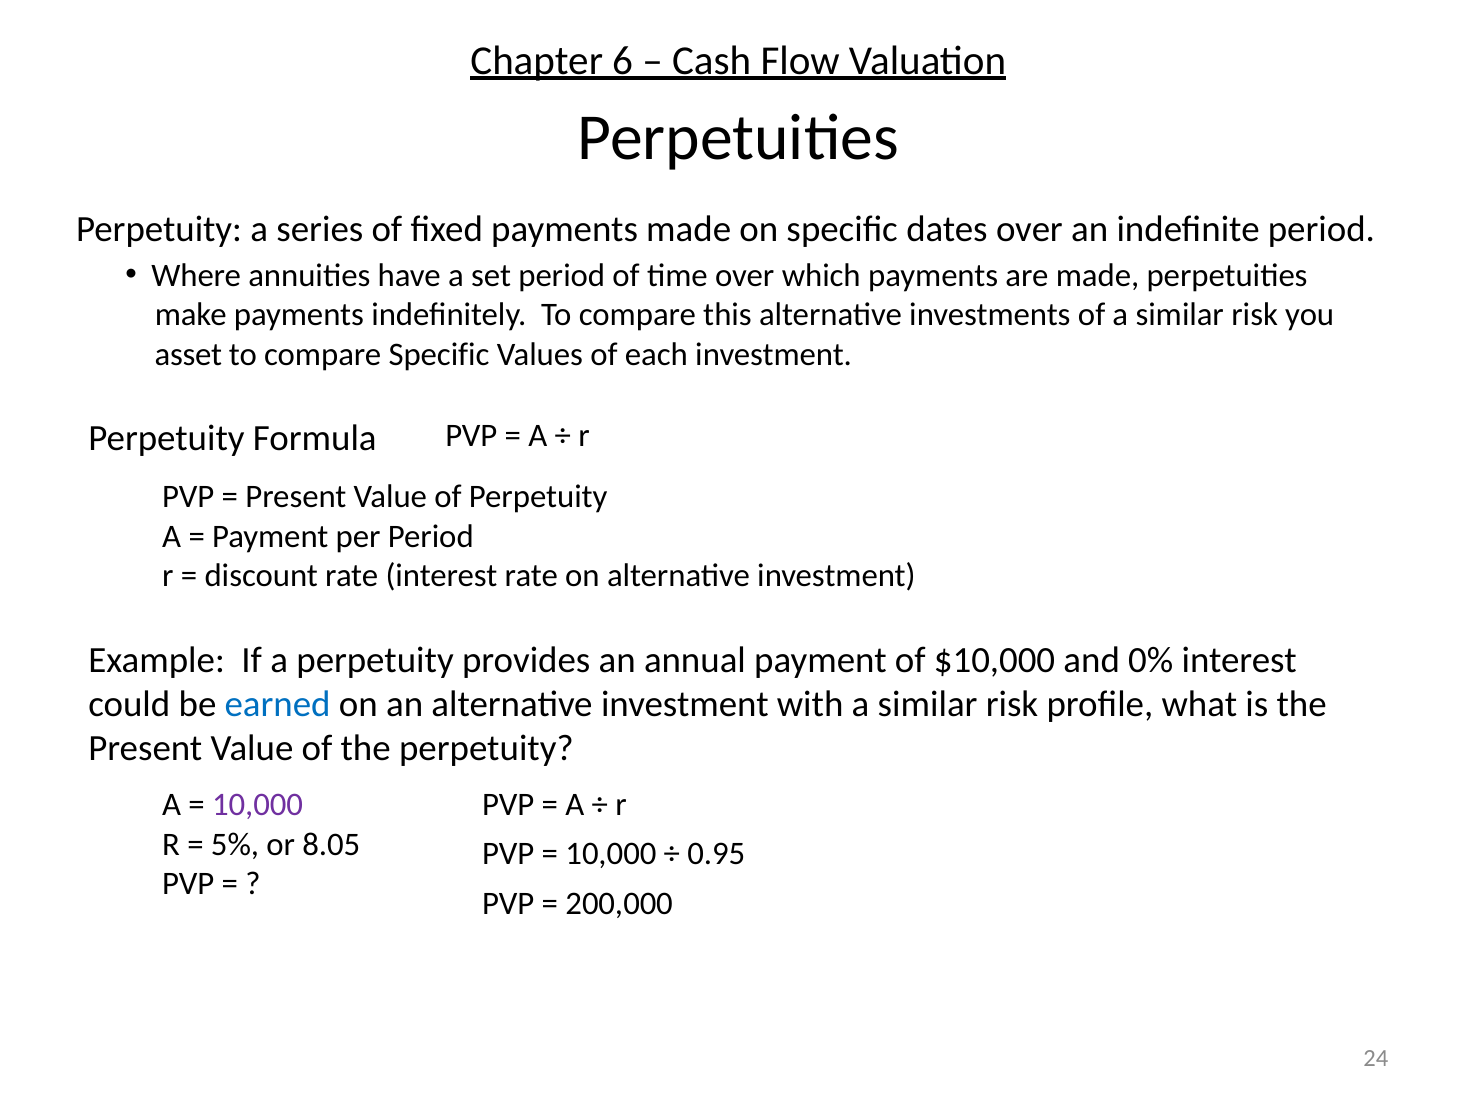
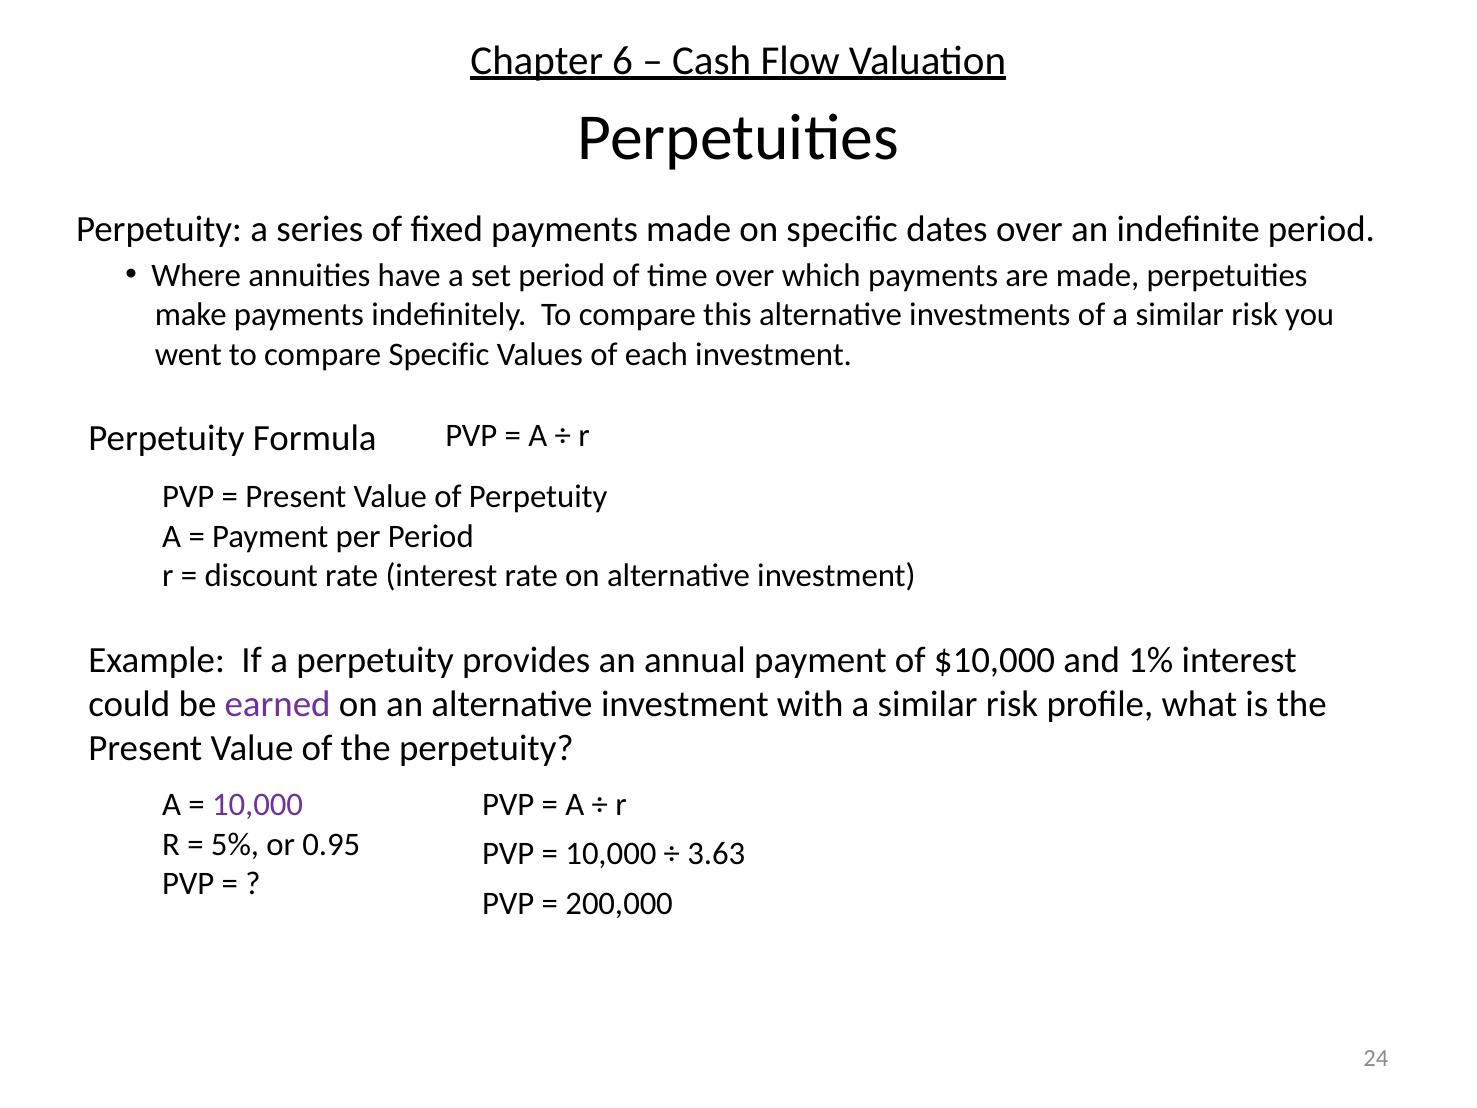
asset: asset -> went
0%: 0% -> 1%
earned colour: blue -> purple
8.05: 8.05 -> 0.95
0.95: 0.95 -> 3.63
